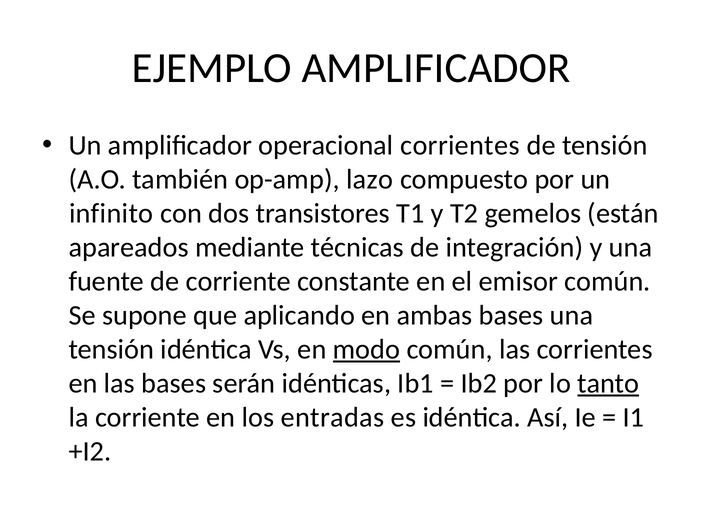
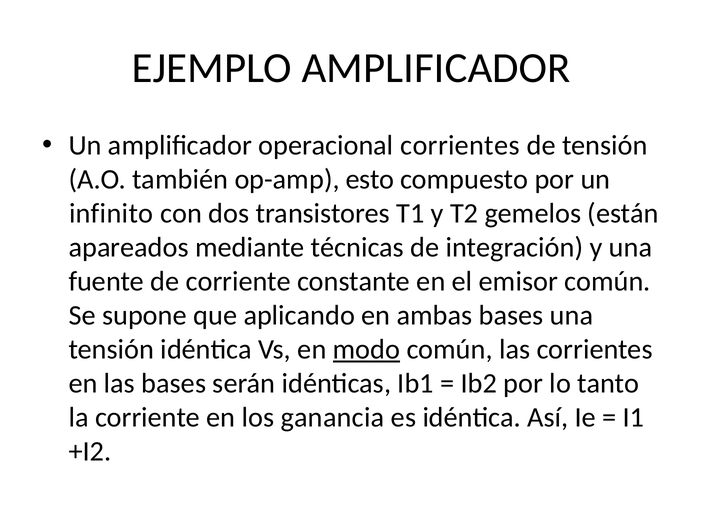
lazo: lazo -> esto
tanto underline: present -> none
entradas: entradas -> ganancia
